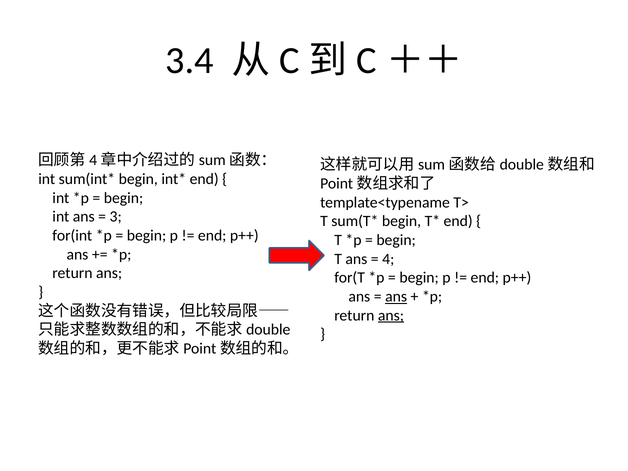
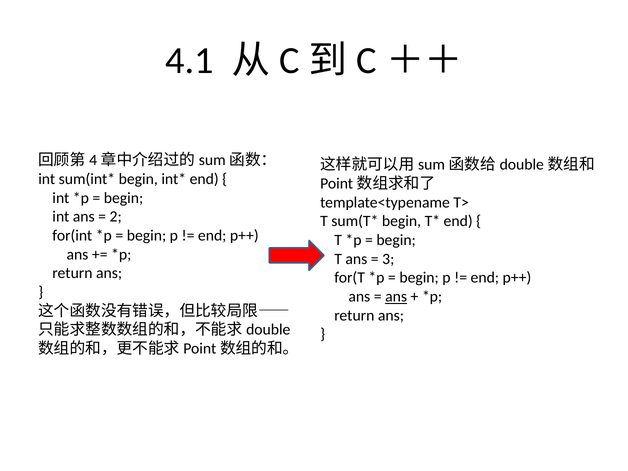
3.4: 3.4 -> 4.1
3: 3 -> 2
4: 4 -> 3
ans at (391, 315) underline: present -> none
